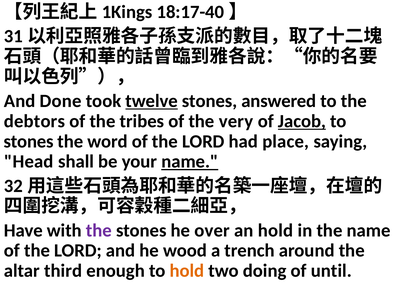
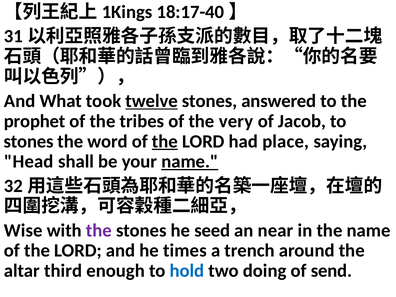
Done: Done -> What
debtors: debtors -> prophet
Jacob underline: present -> none
the at (165, 141) underline: none -> present
Have: Have -> Wise
over: over -> seed
an hold: hold -> near
wood: wood -> times
hold at (187, 271) colour: orange -> blue
until: until -> send
